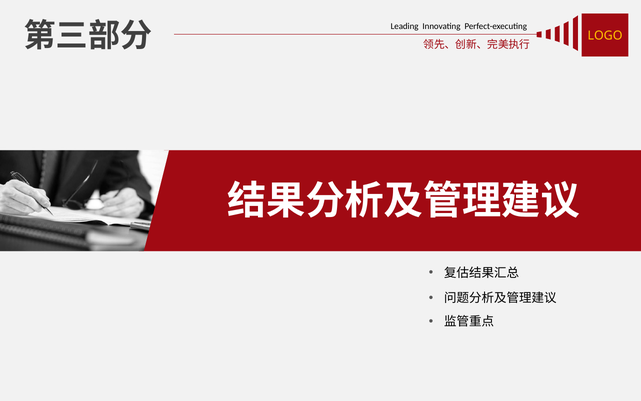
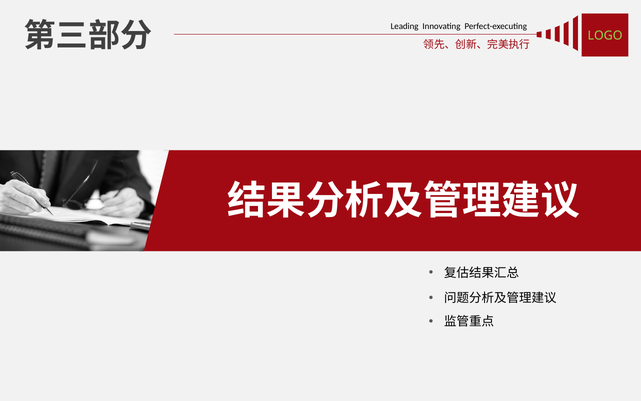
LOGO colour: yellow -> light green
